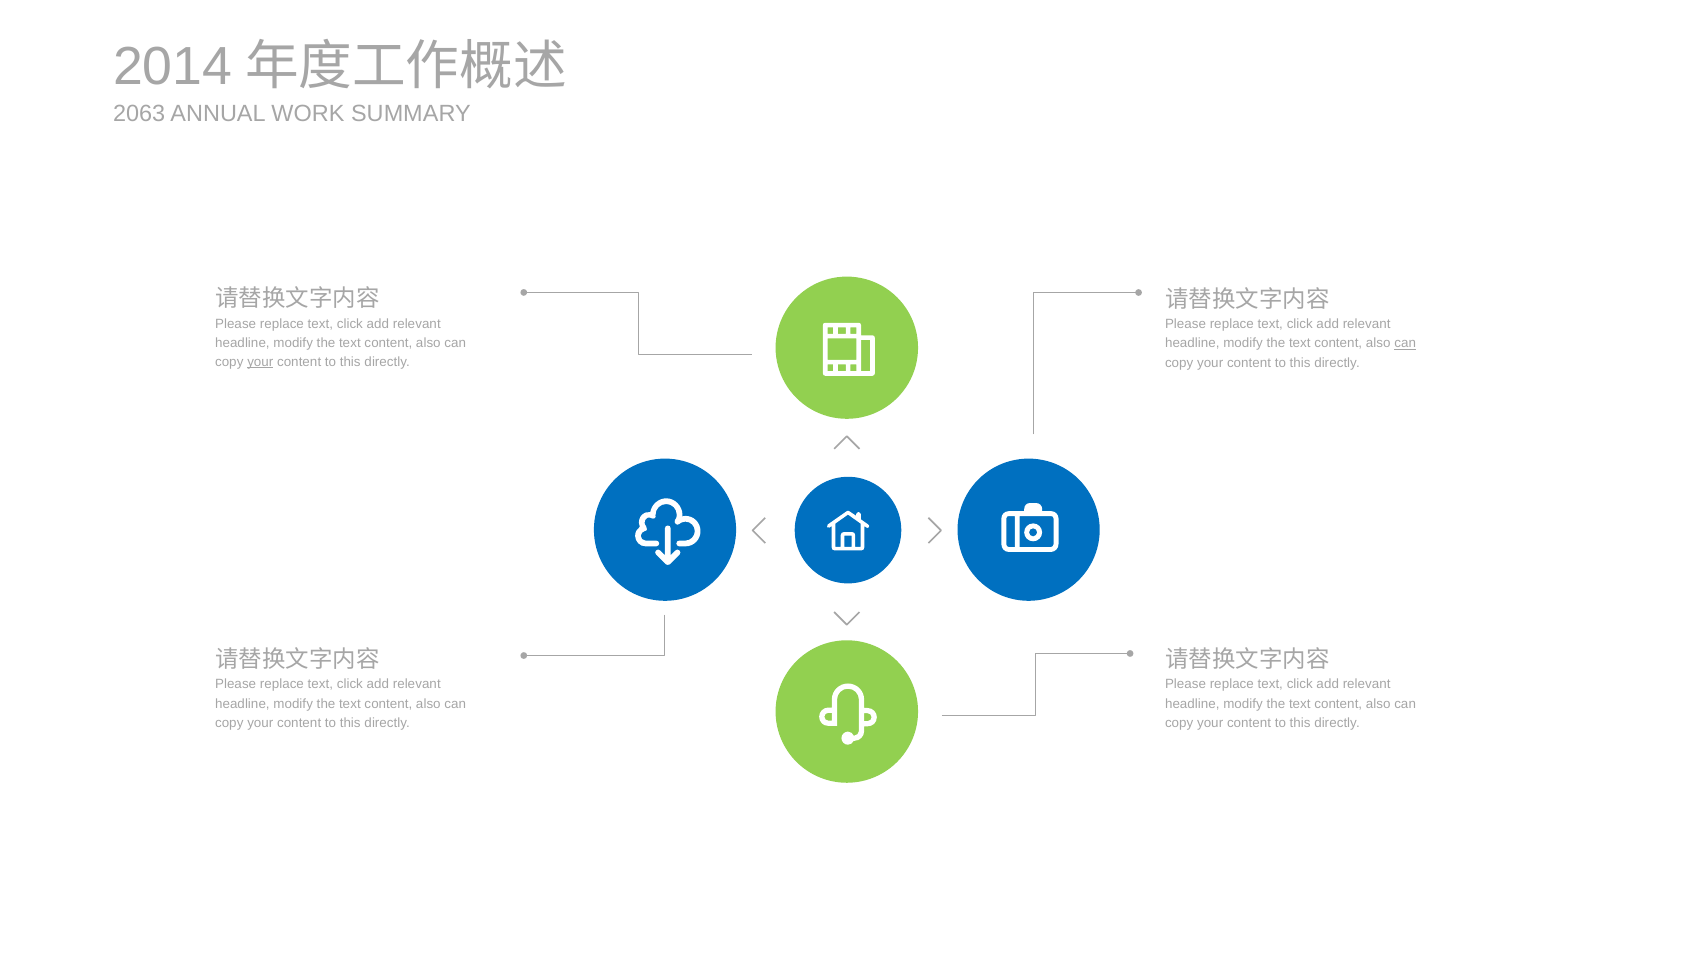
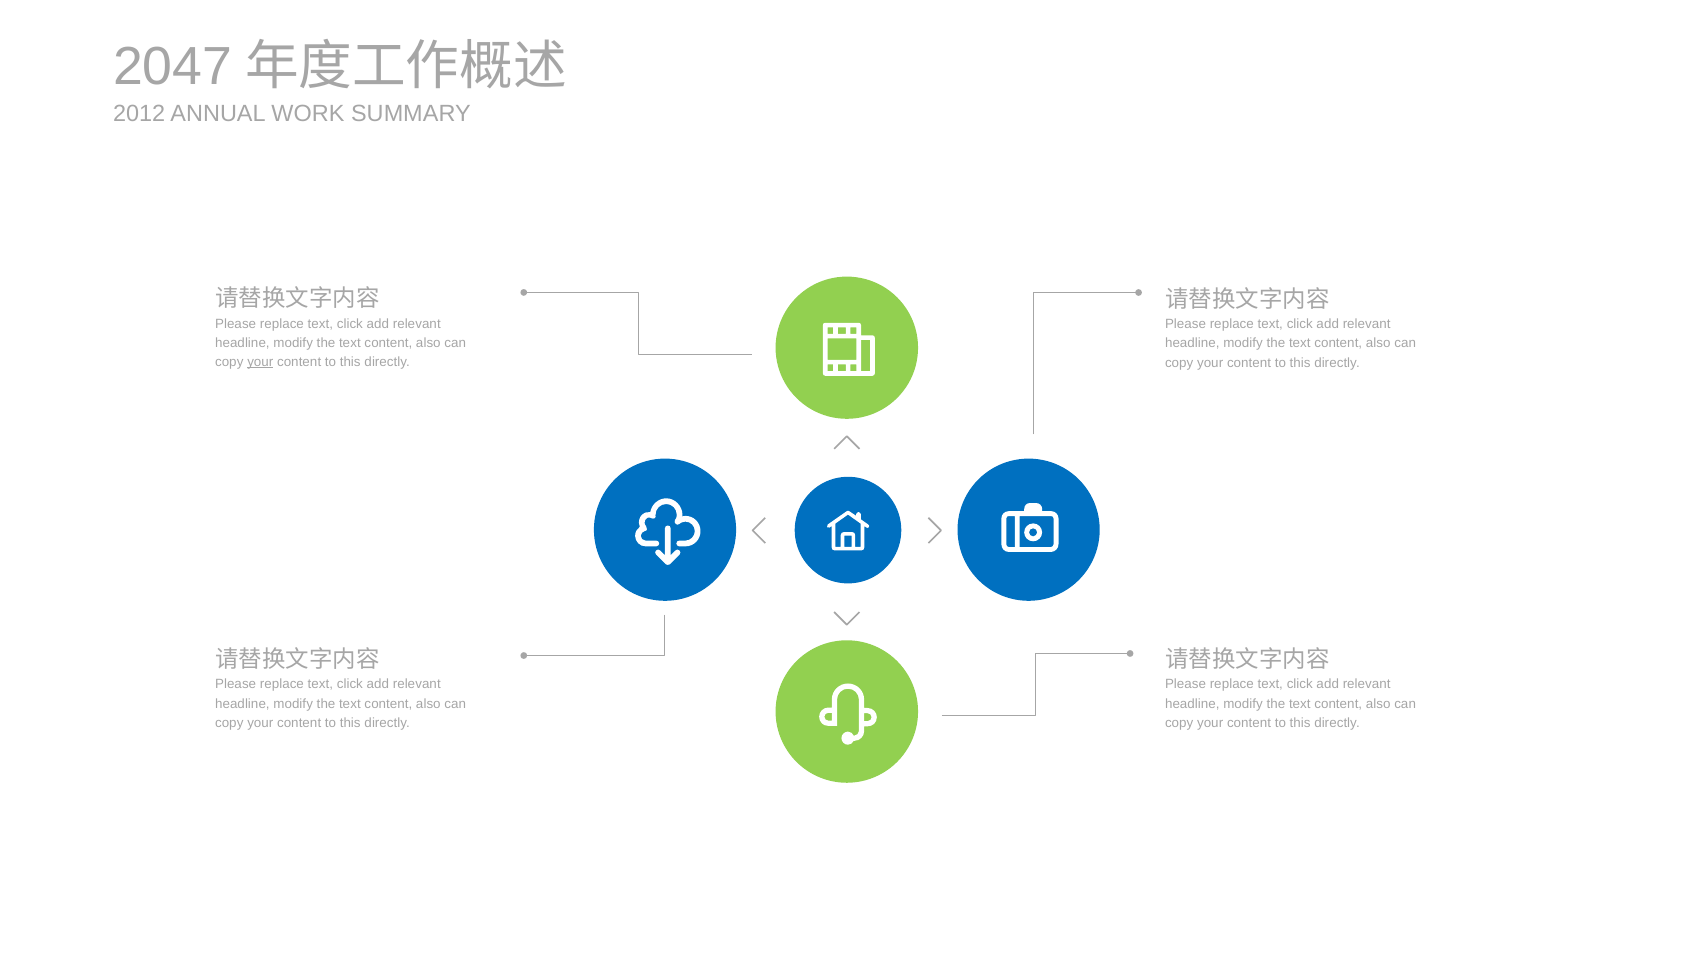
2014: 2014 -> 2047
2063: 2063 -> 2012
can at (1405, 343) underline: present -> none
